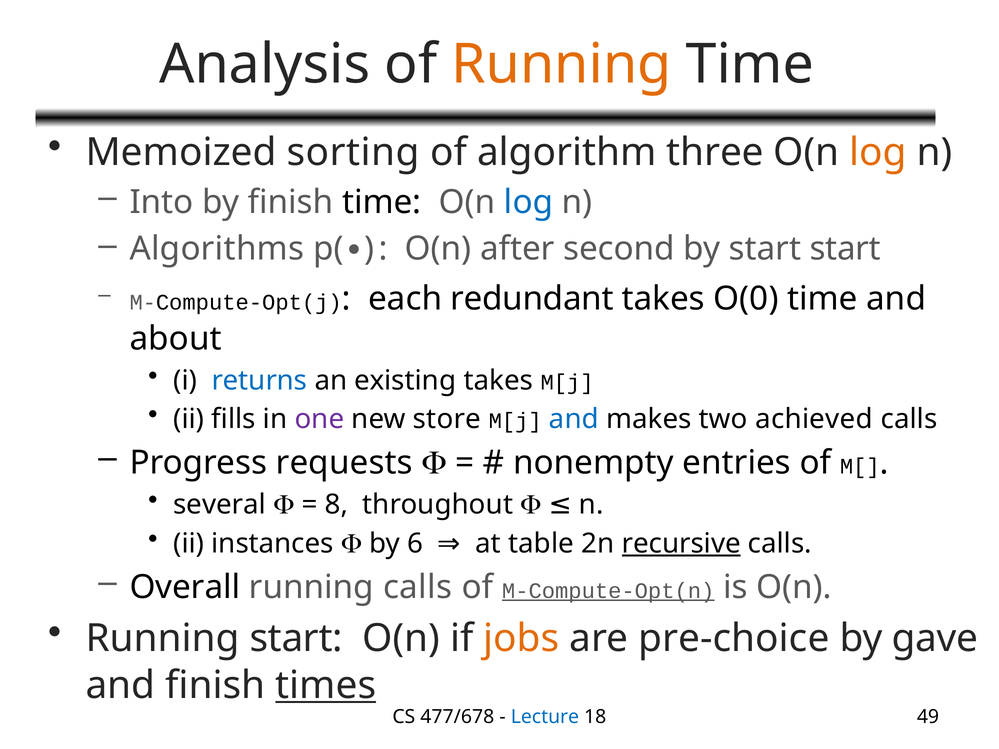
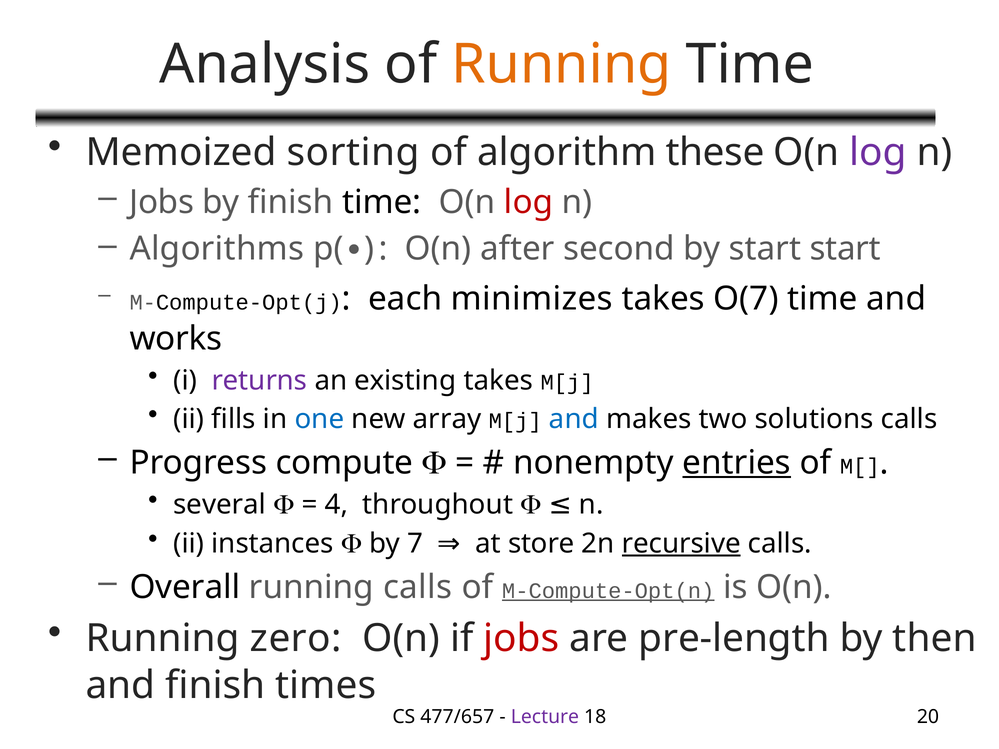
three: three -> these
log at (878, 153) colour: orange -> purple
Into at (162, 202): Into -> Jobs
log at (529, 202) colour: blue -> red
redundant: redundant -> minimizes
O(0: O(0 -> O(7
about: about -> works
returns colour: blue -> purple
one colour: purple -> blue
store: store -> array
achieved: achieved -> solutions
requests: requests -> compute
entries underline: none -> present
8: 8 -> 4
6: 6 -> 7
table: table -> store
Running start: start -> zero
jobs at (521, 639) colour: orange -> red
pre-choice: pre-choice -> pre-length
gave: gave -> then
times underline: present -> none
477/678: 477/678 -> 477/657
Lecture colour: blue -> purple
49: 49 -> 20
